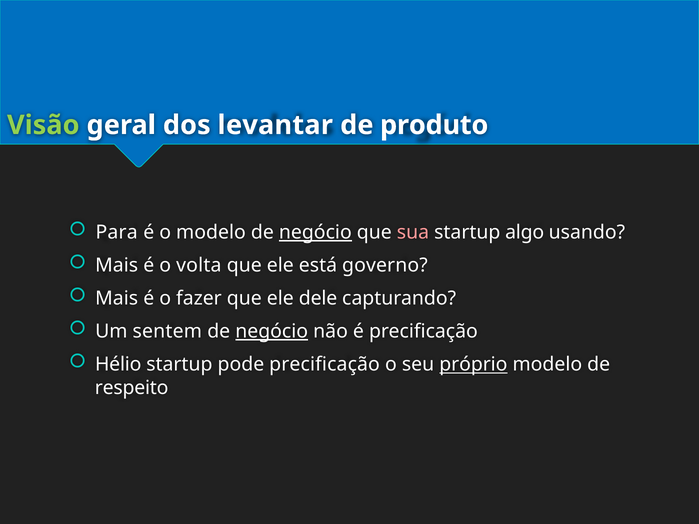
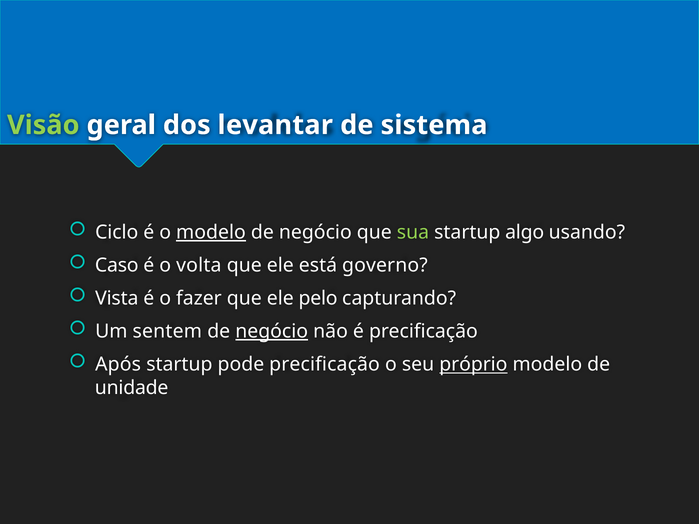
produto: produto -> sistema
Para: Para -> Ciclo
modelo at (211, 232) underline: none -> present
negócio at (315, 232) underline: present -> none
sua colour: pink -> light green
Mais at (117, 266): Mais -> Caso
Mais at (117, 299): Mais -> Vista
dele: dele -> pelo
Hélio: Hélio -> Após
respeito: respeito -> unidade
